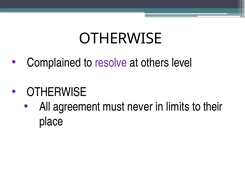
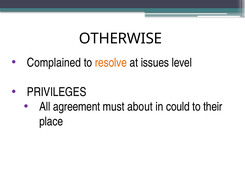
resolve colour: purple -> orange
others: others -> issues
OTHERWISE at (57, 92): OTHERWISE -> PRIVILEGES
never: never -> about
limits: limits -> could
